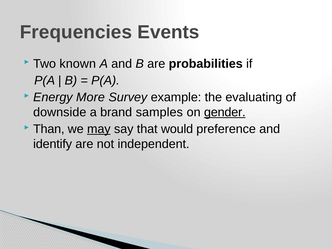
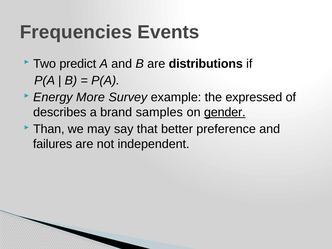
known: known -> predict
probabilities: probabilities -> distributions
evaluating: evaluating -> expressed
downside: downside -> describes
may underline: present -> none
would: would -> better
identify: identify -> failures
